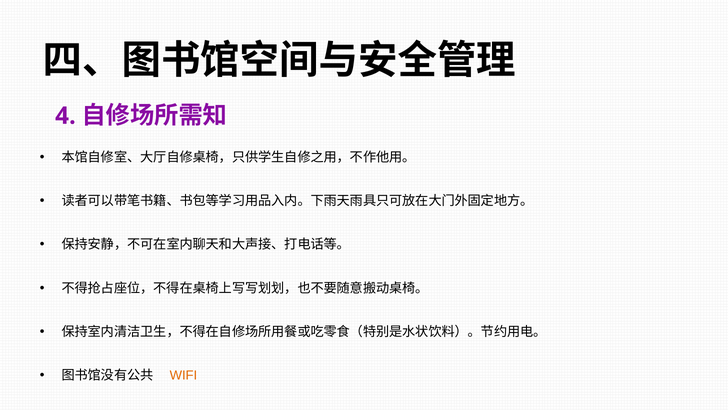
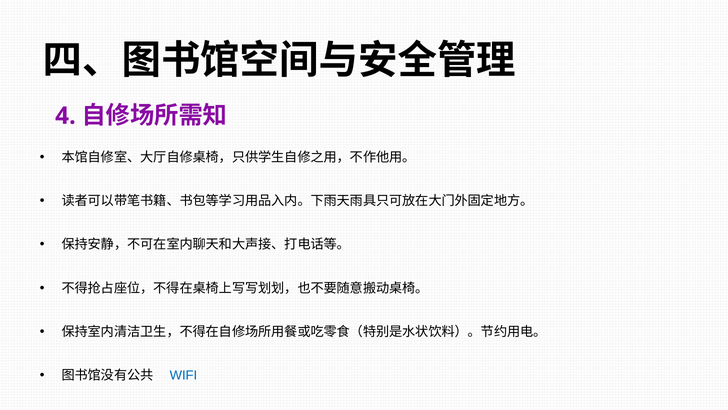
WIFI colour: orange -> blue
